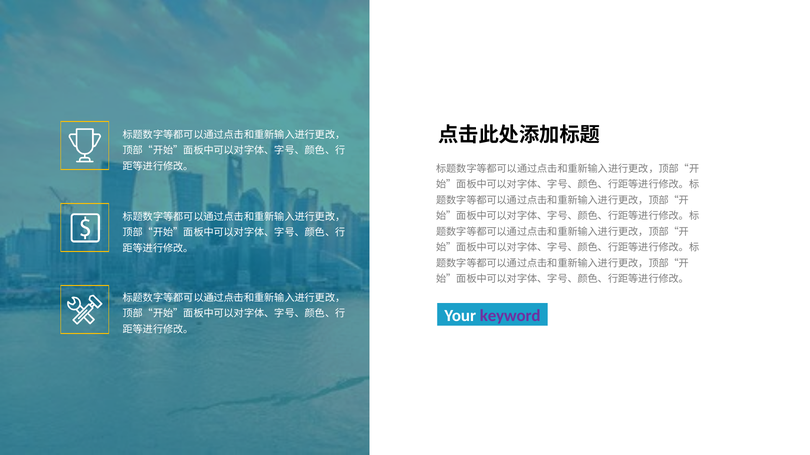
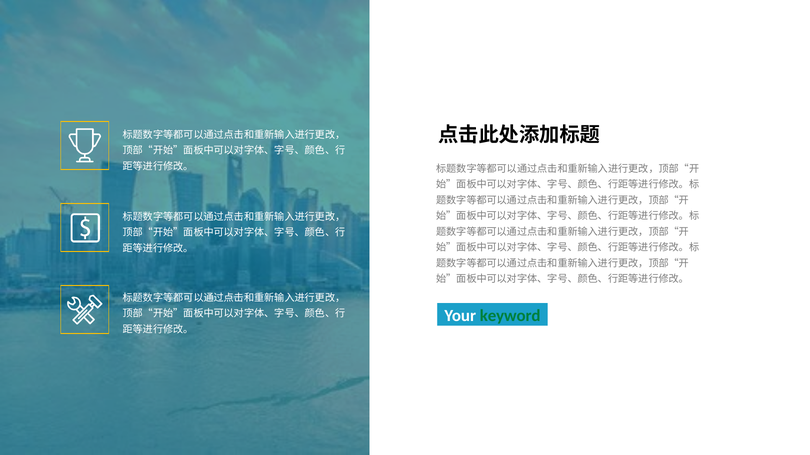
keyword colour: purple -> green
